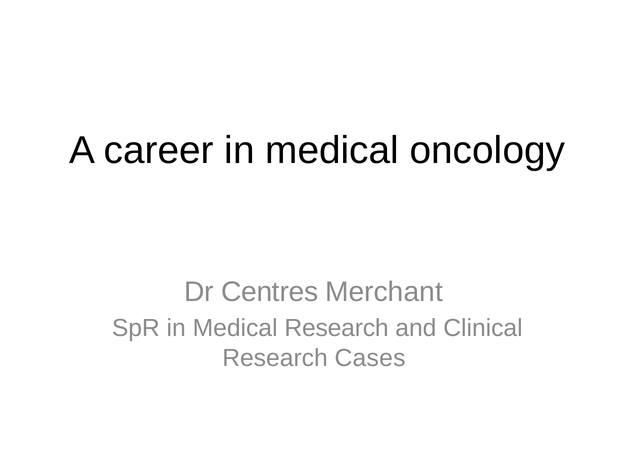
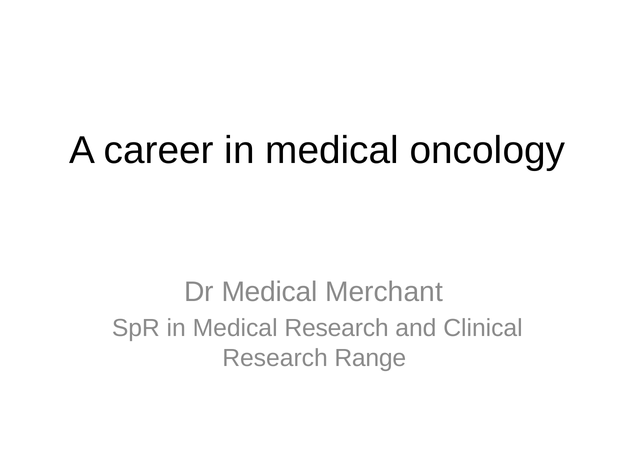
Dr Centres: Centres -> Medical
Cases: Cases -> Range
